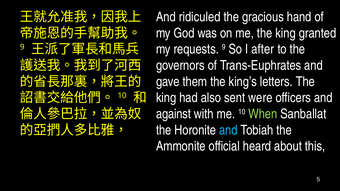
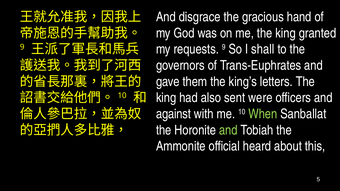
ridiculed: ridiculed -> disgrace
after: after -> shall
and at (228, 130) colour: light blue -> light green
